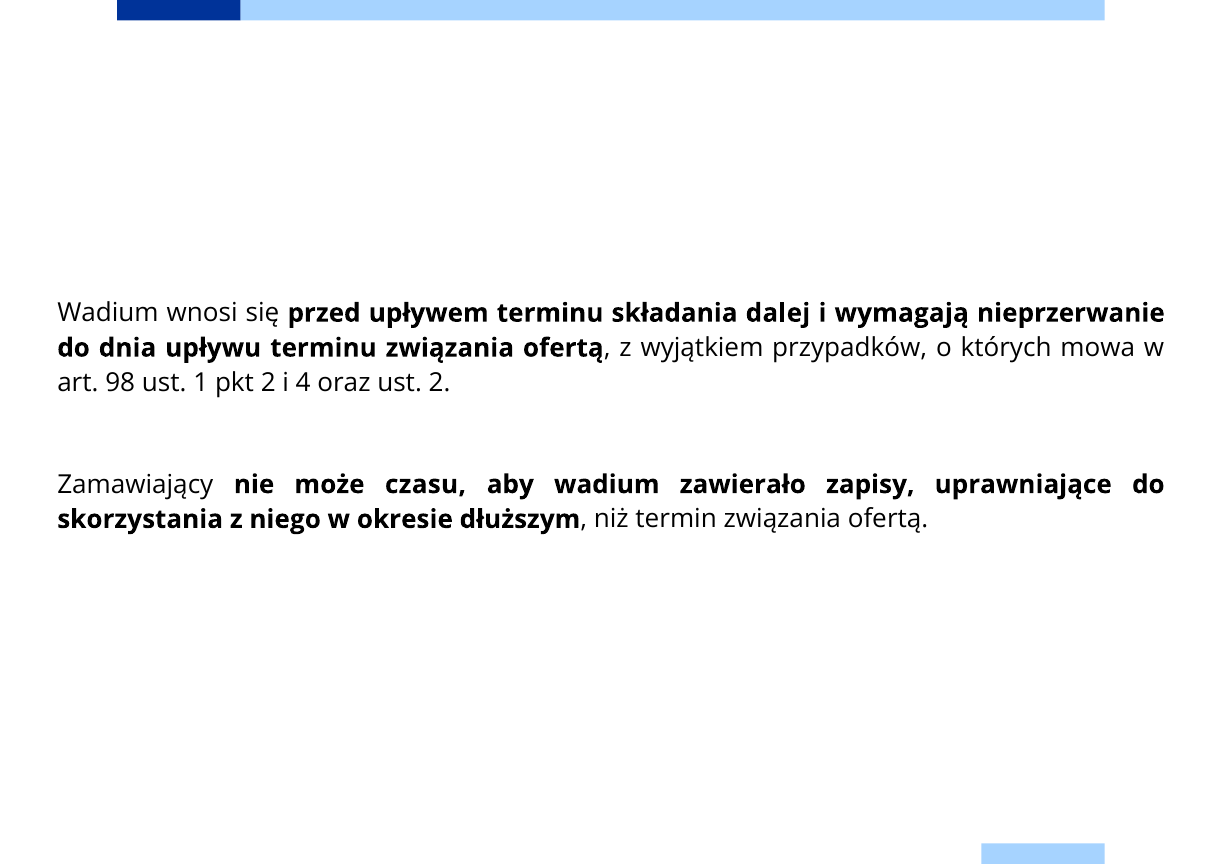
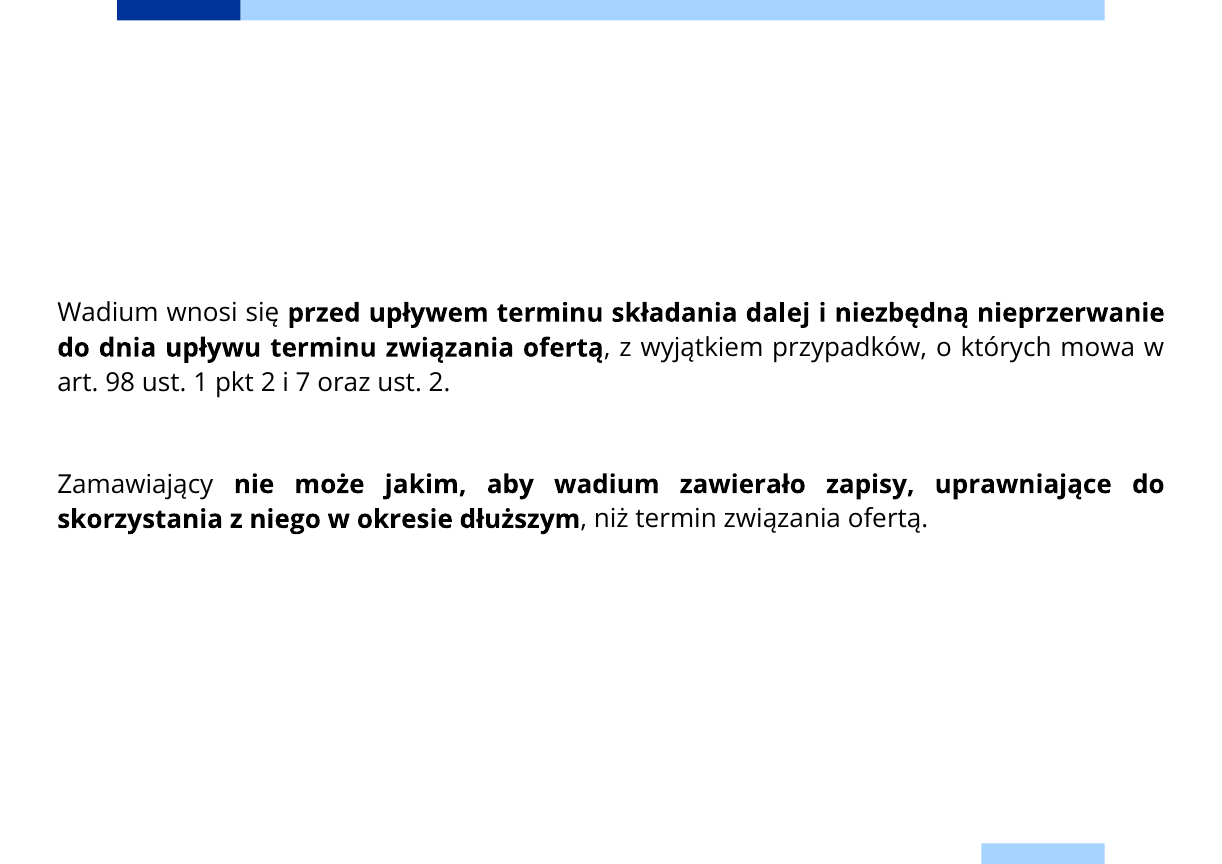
wymagają: wymagają -> niezbędną
4: 4 -> 7
czasu: czasu -> jakim
